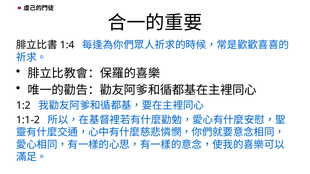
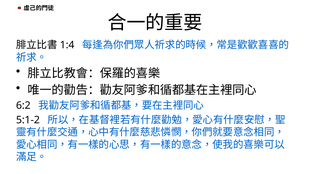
1:2: 1:2 -> 6:2
1:1-2: 1:1-2 -> 5:1-2
